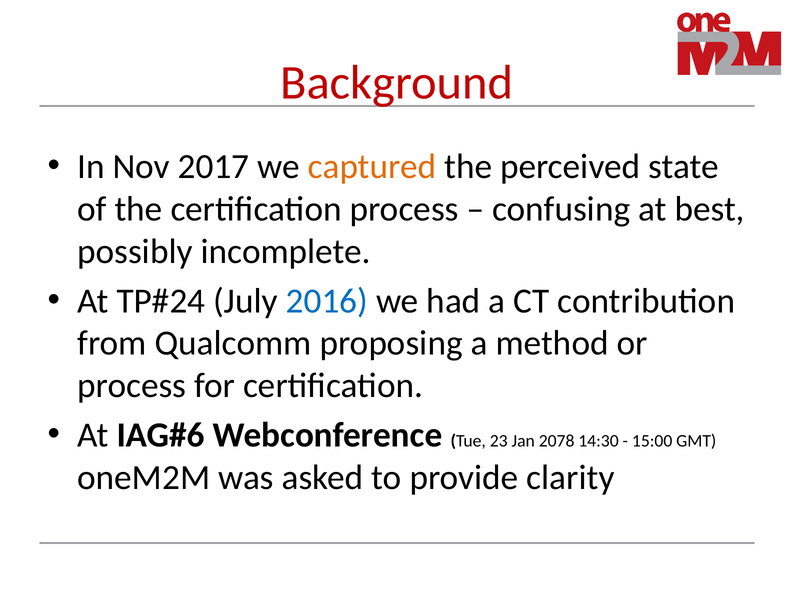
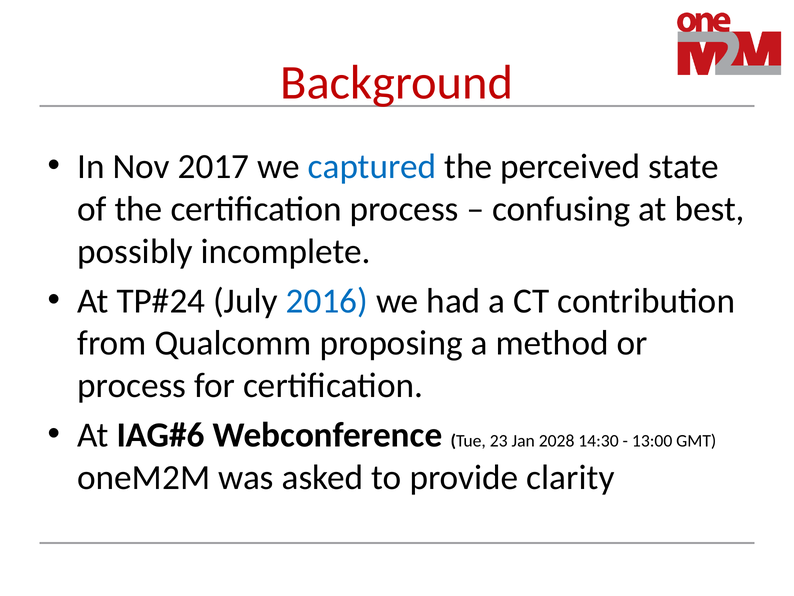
captured colour: orange -> blue
2078: 2078 -> 2028
15:00: 15:00 -> 13:00
